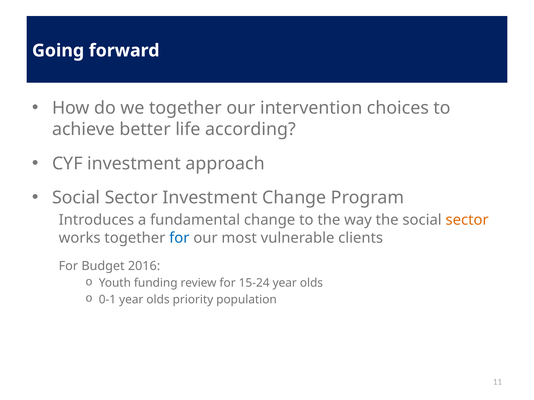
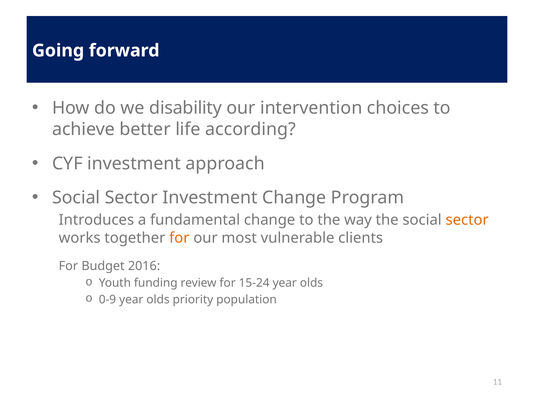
we together: together -> disability
for at (179, 238) colour: blue -> orange
0-1: 0-1 -> 0-9
